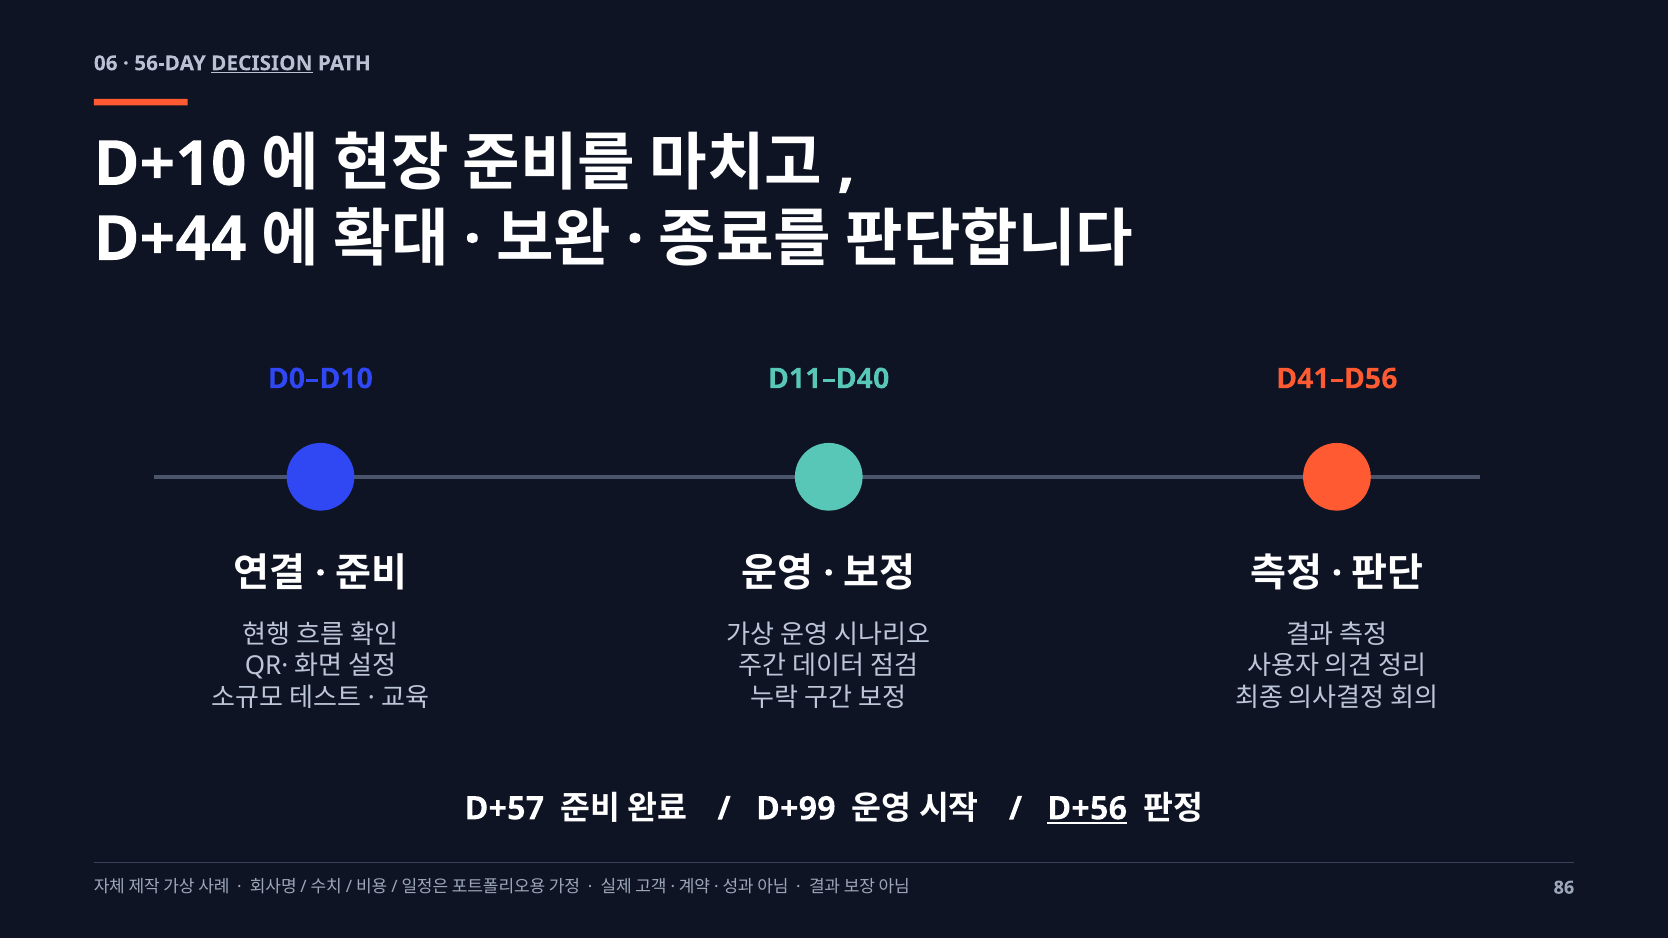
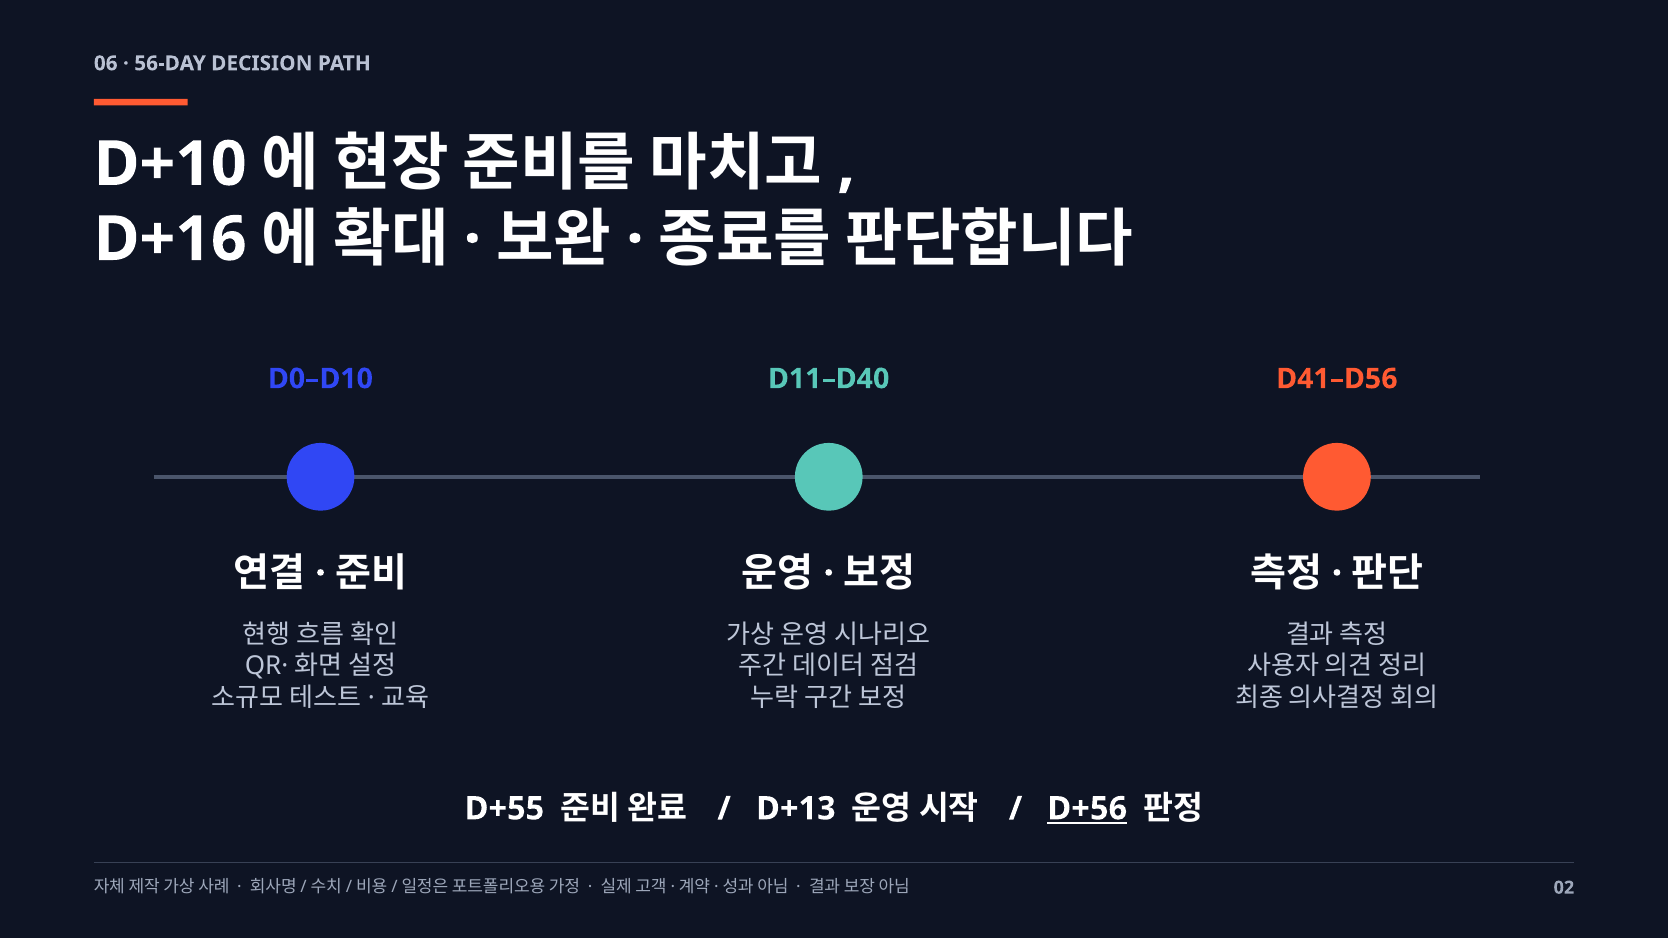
DECISION underline: present -> none
D+44: D+44 -> D+16
D+57: D+57 -> D+55
D+99: D+99 -> D+13
86: 86 -> 02
